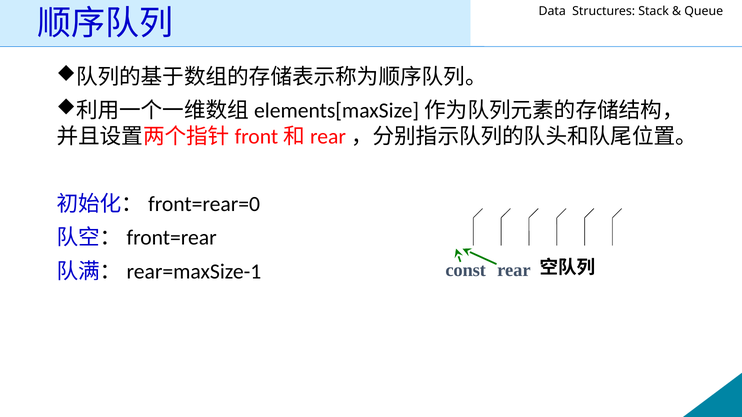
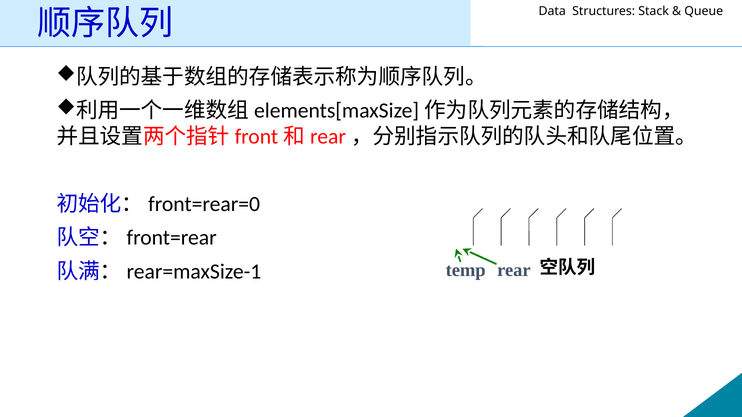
const: const -> temp
